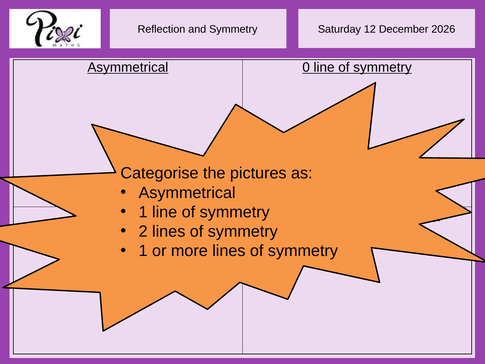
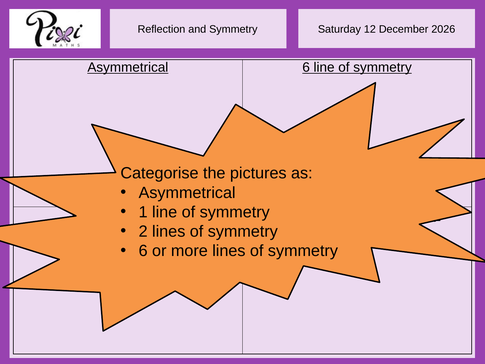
Asymmetrical 0: 0 -> 6
1 at (143, 251): 1 -> 6
